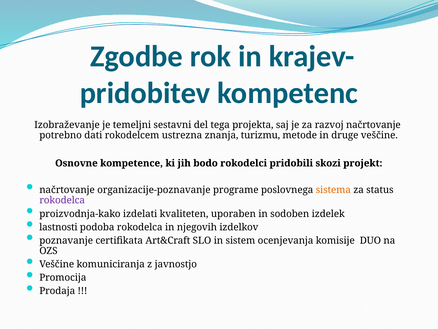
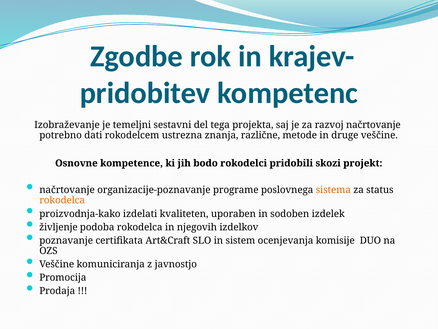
turizmu: turizmu -> različne
rokodelca at (62, 200) colour: purple -> orange
lastnosti: lastnosti -> življenje
